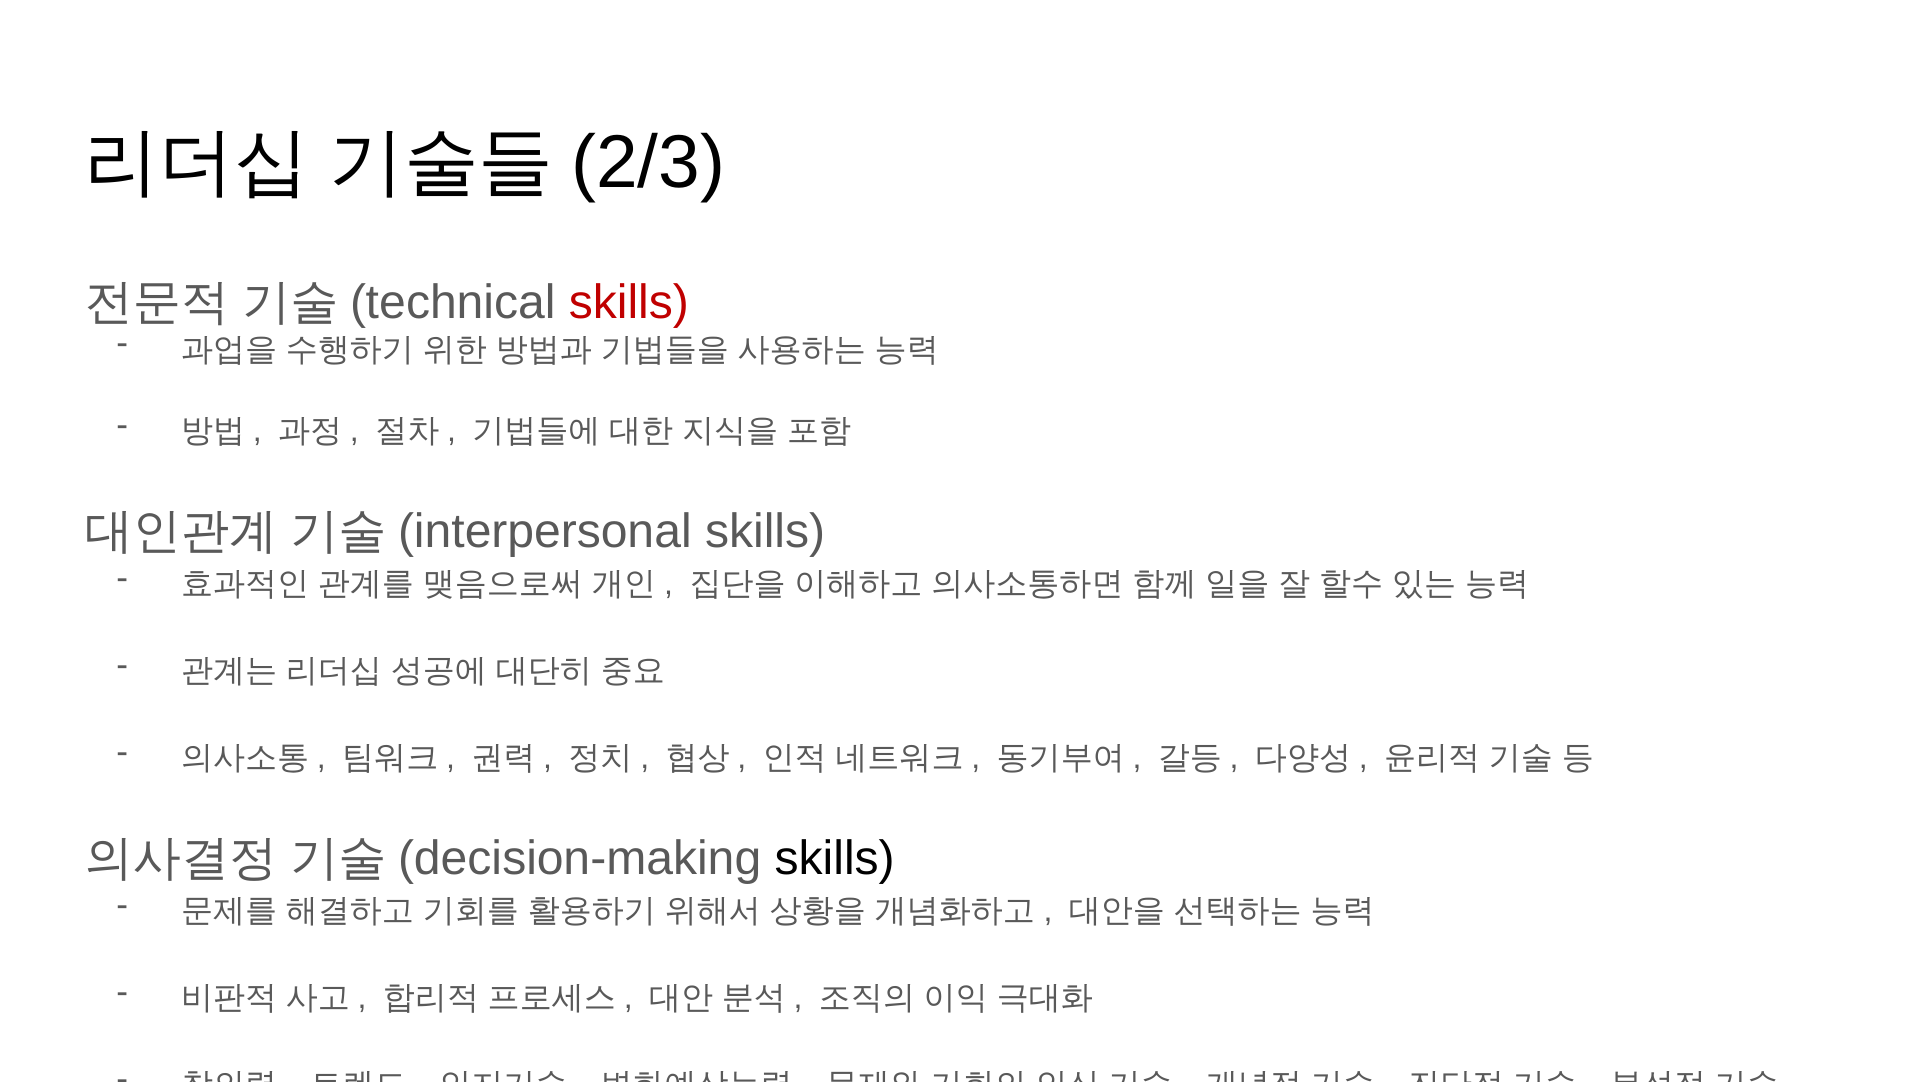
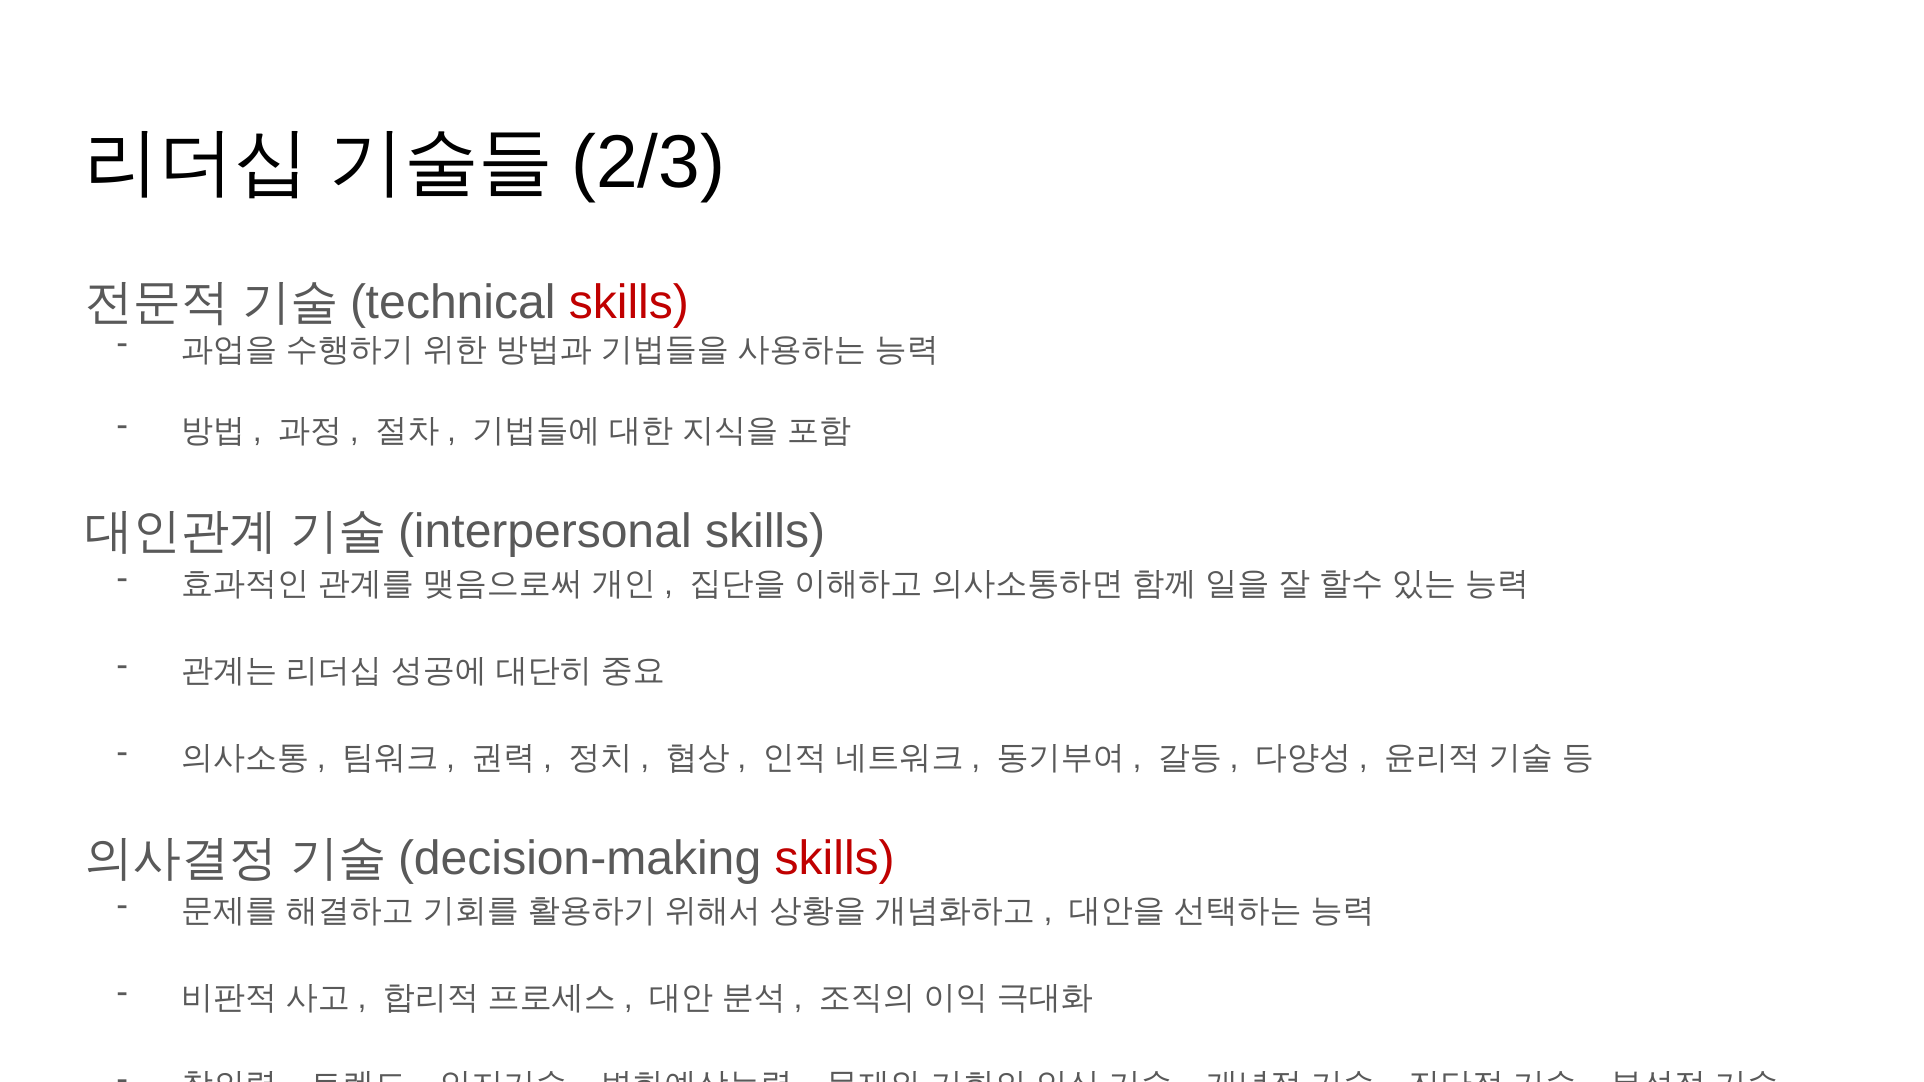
skills at (835, 859) colour: black -> red
